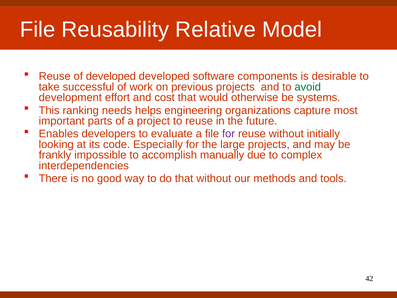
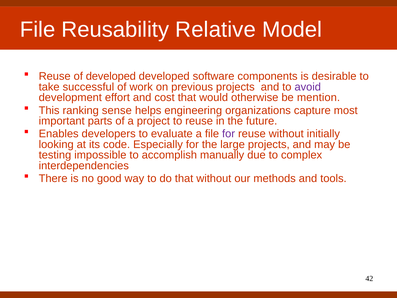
avoid colour: green -> purple
systems: systems -> mention
needs: needs -> sense
frankly: frankly -> testing
